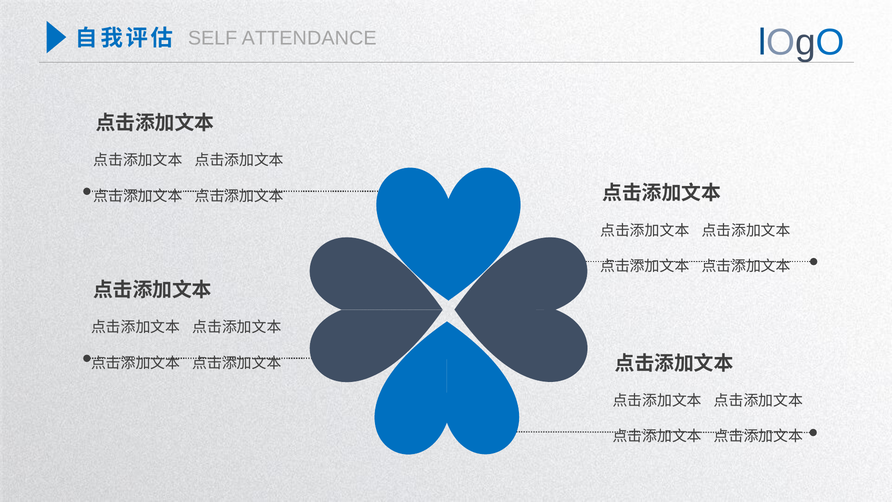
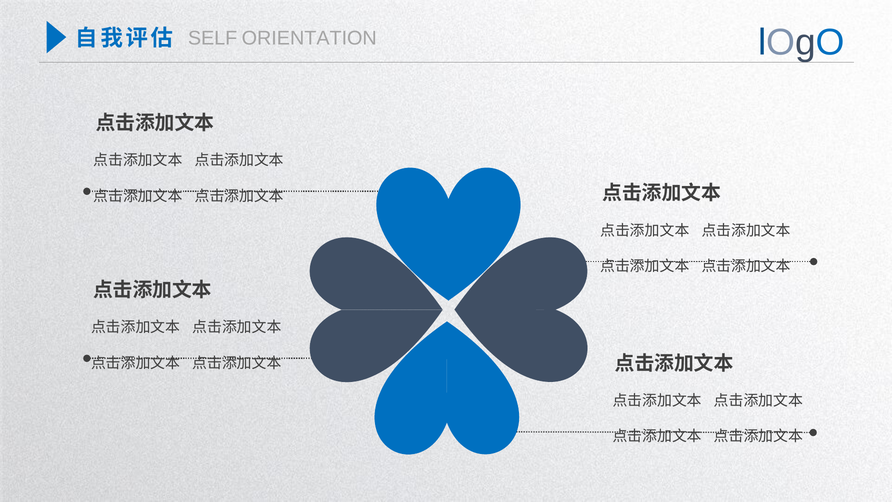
ATTENDANCE: ATTENDANCE -> ORIENTATION
